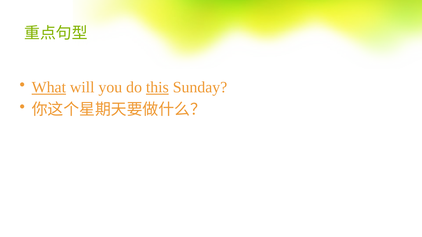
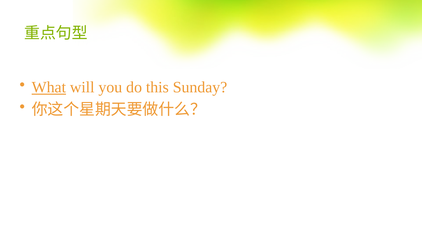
this underline: present -> none
